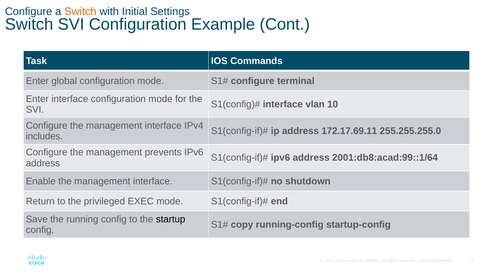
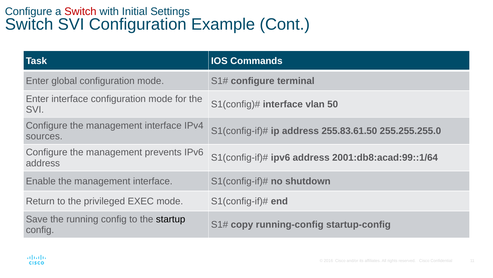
Switch at (80, 11) colour: orange -> red
10: 10 -> 50
172.17.69.11: 172.17.69.11 -> 255.83.61.50
includes: includes -> sources
